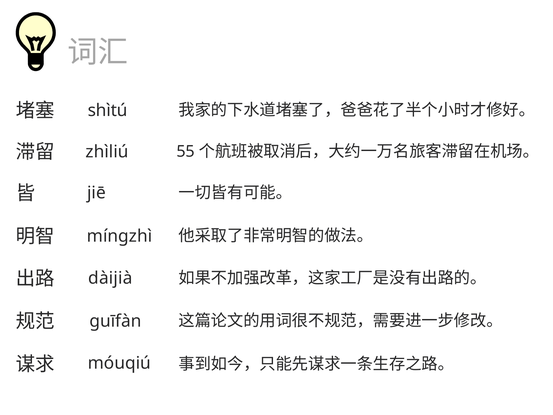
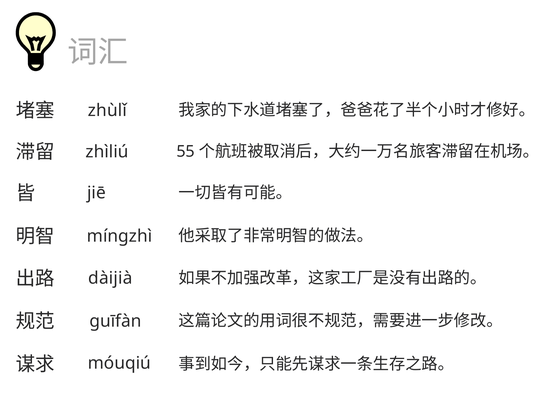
shìtú: shìtú -> zhùlǐ
